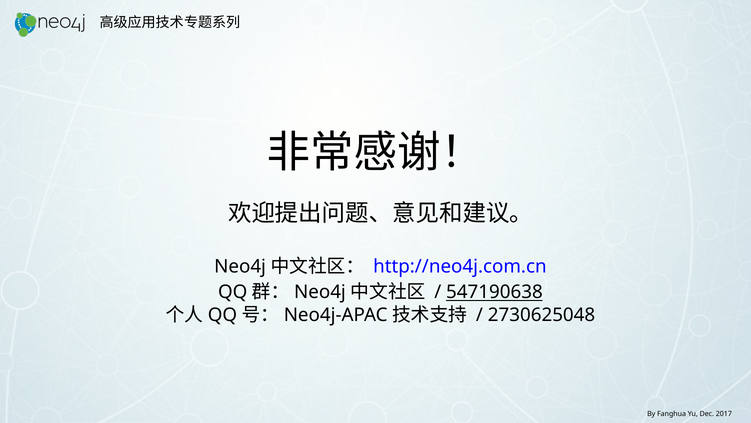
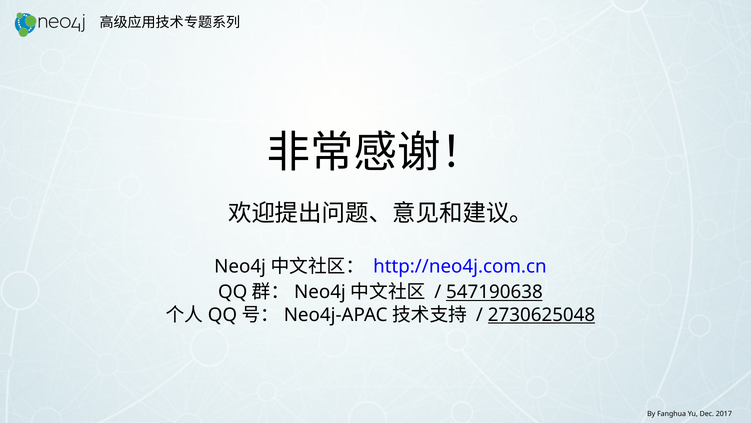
2730625048 underline: none -> present
